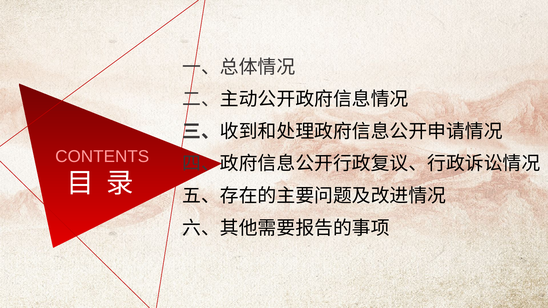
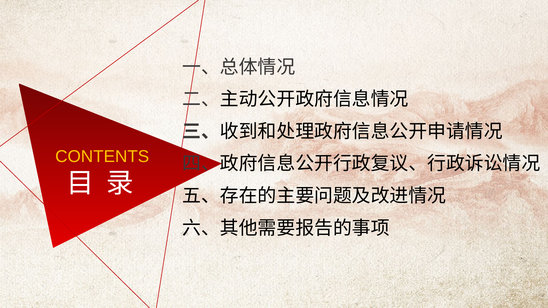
CONTENTS colour: pink -> yellow
